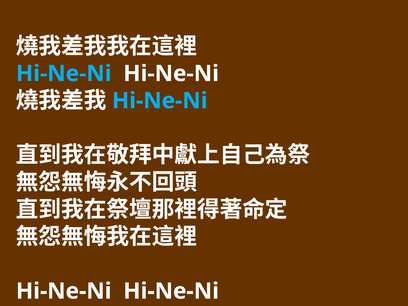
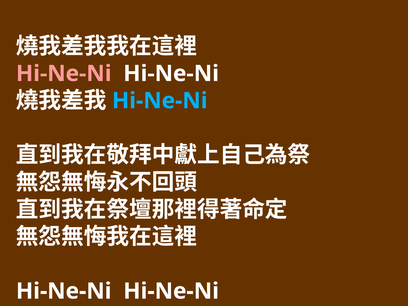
Hi-Ne-Ni at (64, 74) colour: light blue -> pink
